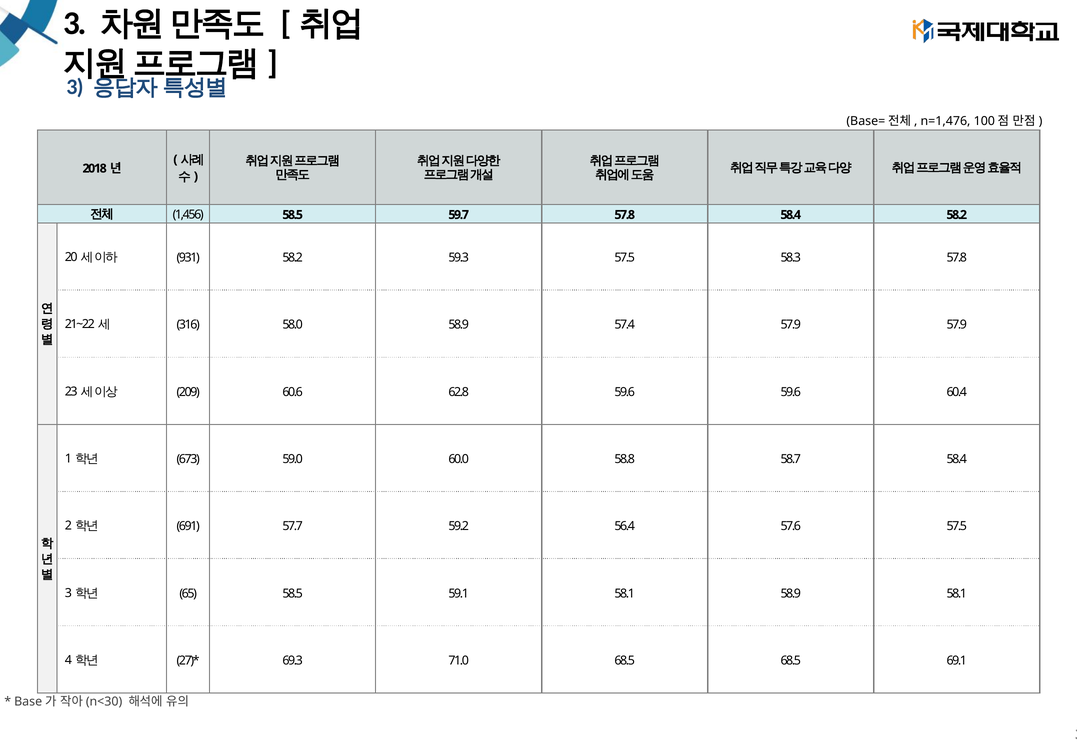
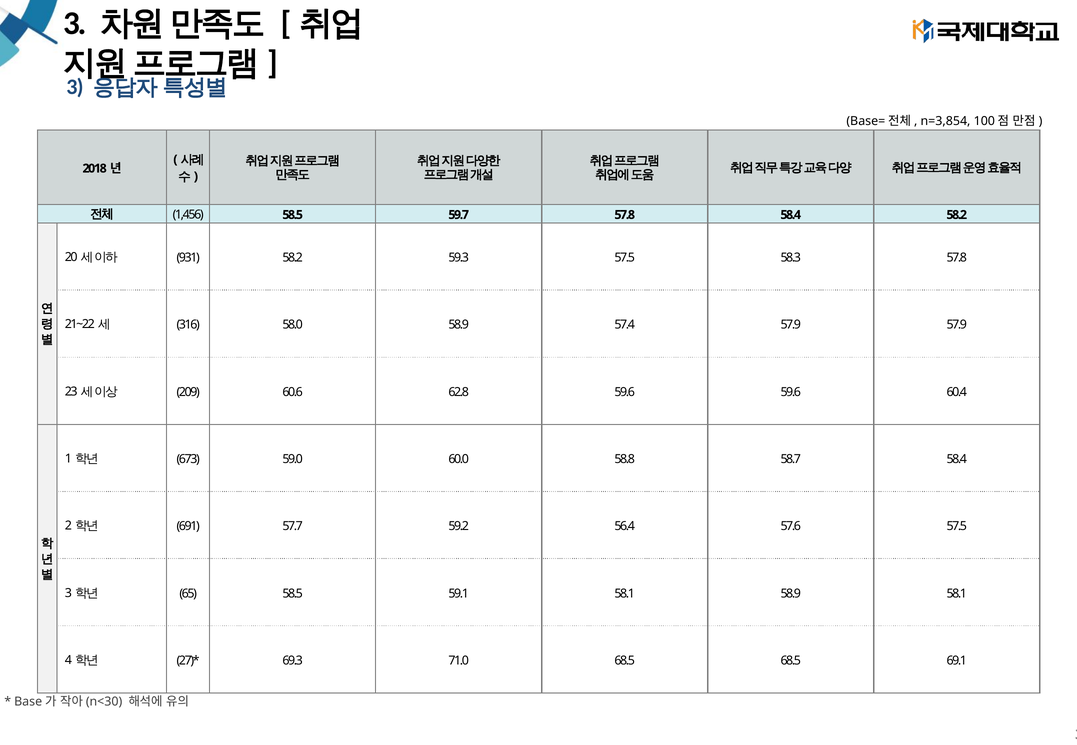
n=1,476: n=1,476 -> n=3,854
